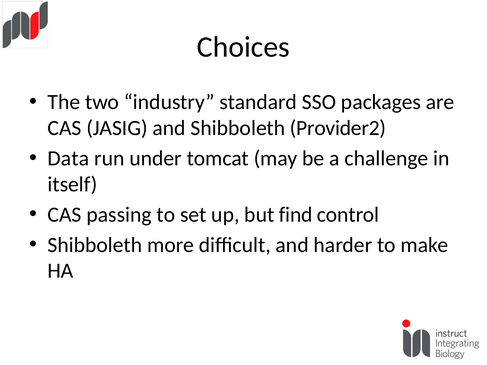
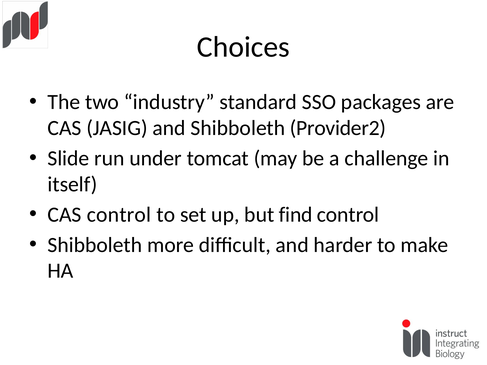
Data: Data -> Slide
CAS passing: passing -> control
